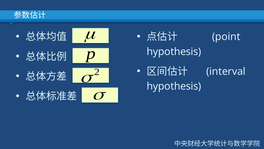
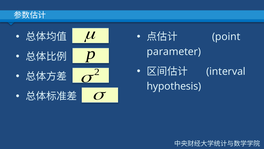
hypothesis at (174, 51): hypothesis -> parameter
